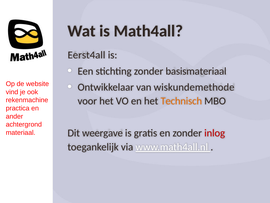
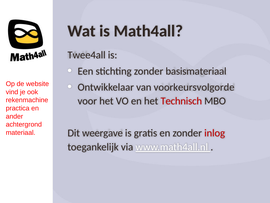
Eerst4all: Eerst4all -> Twee4all
wiskundemethode: wiskundemethode -> voorkeursvolgorde
Technisch colour: orange -> red
